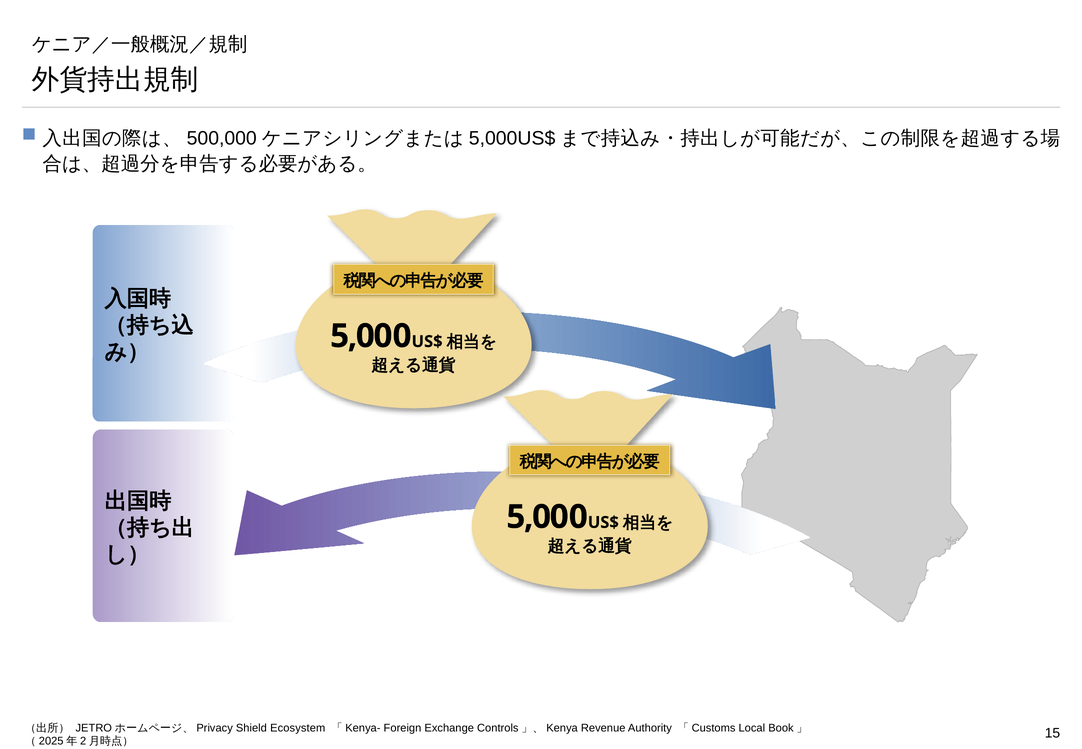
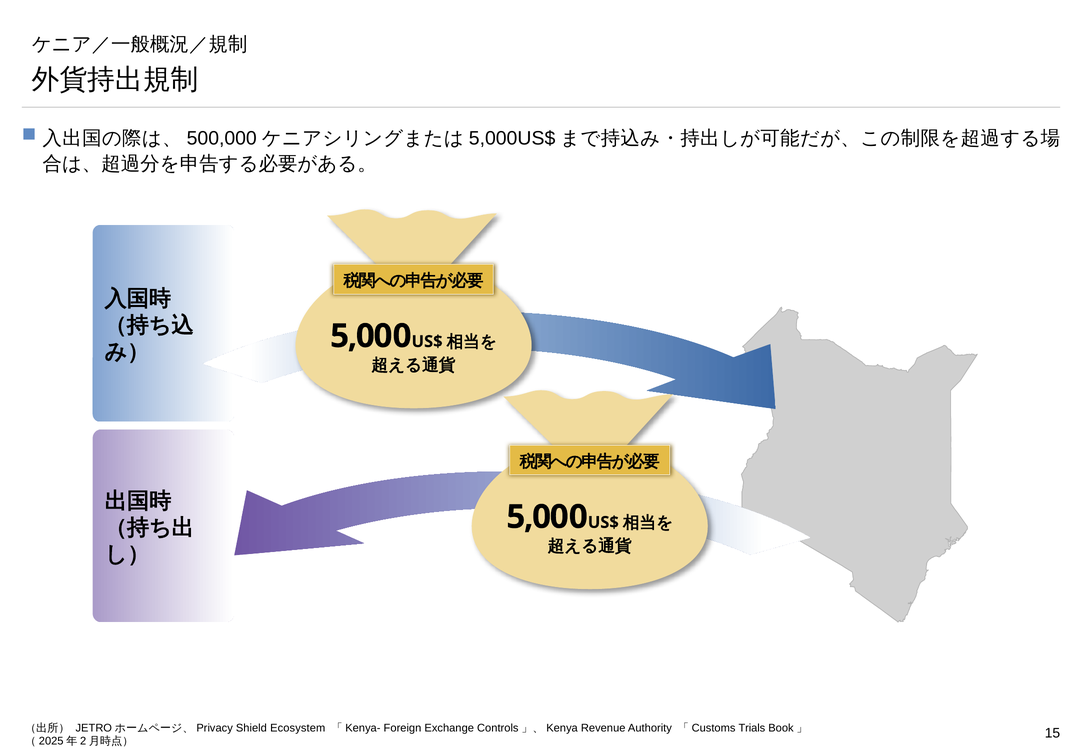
Local: Local -> Trials
